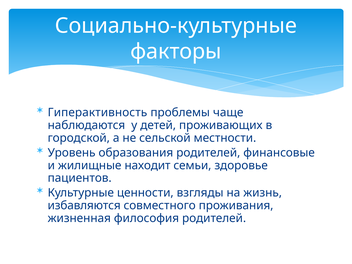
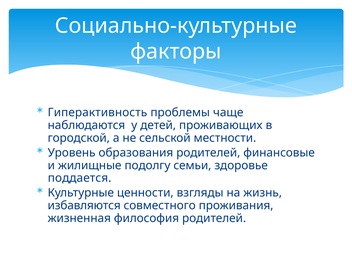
находит: находит -> подолгу
пациентов: пациентов -> поддается
